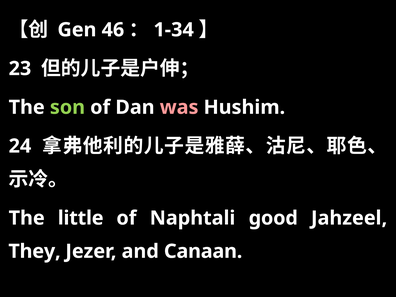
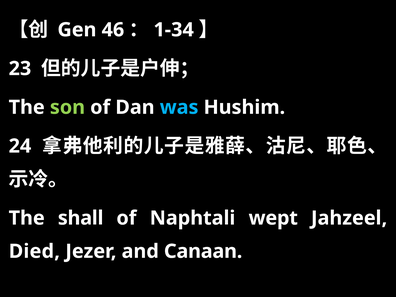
was colour: pink -> light blue
little: little -> shall
good: good -> wept
They: They -> Died
